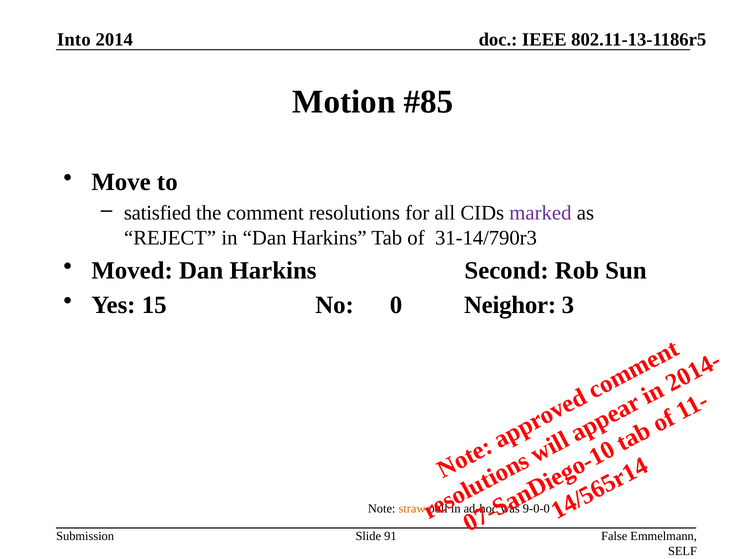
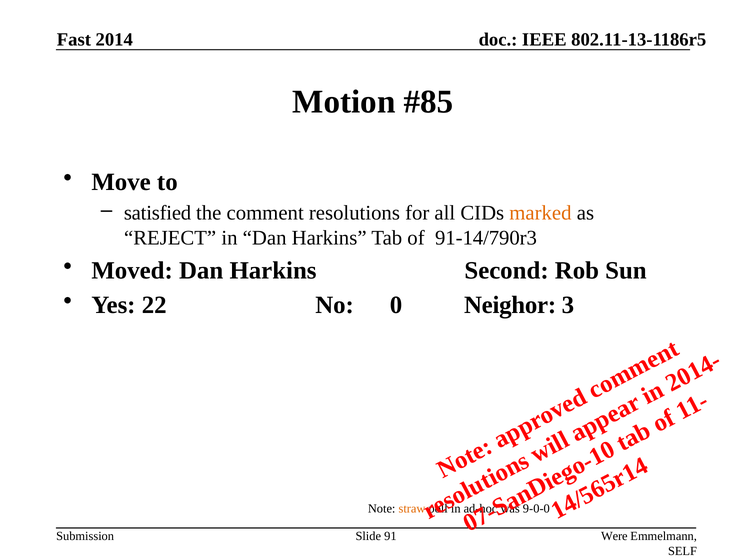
Into: Into -> Fast
marked colour: purple -> orange
31-14/790r3: 31-14/790r3 -> 91-14/790r3
15: 15 -> 22
False: False -> Were
